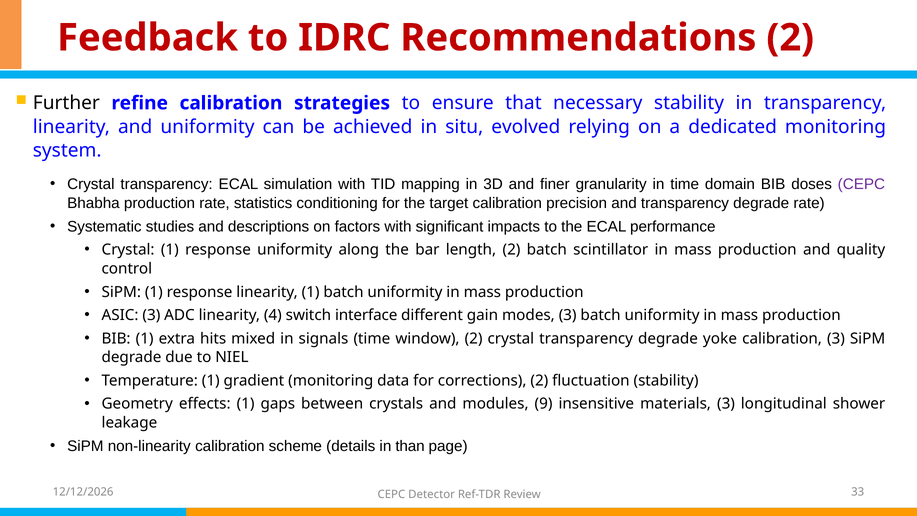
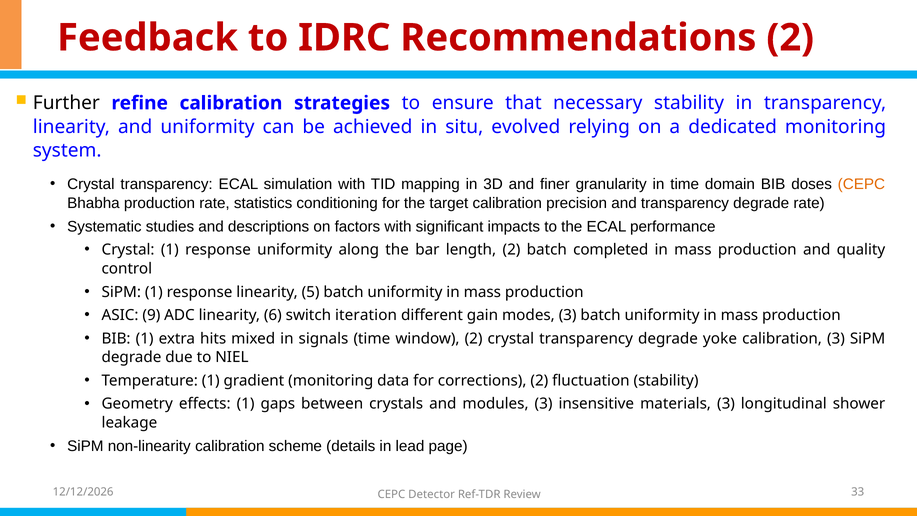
CEPC at (861, 184) colour: purple -> orange
scintillator: scintillator -> completed
linearity 1: 1 -> 5
ASIC 3: 3 -> 9
4: 4 -> 6
interface: interface -> iteration
modules 9: 9 -> 3
than: than -> lead
